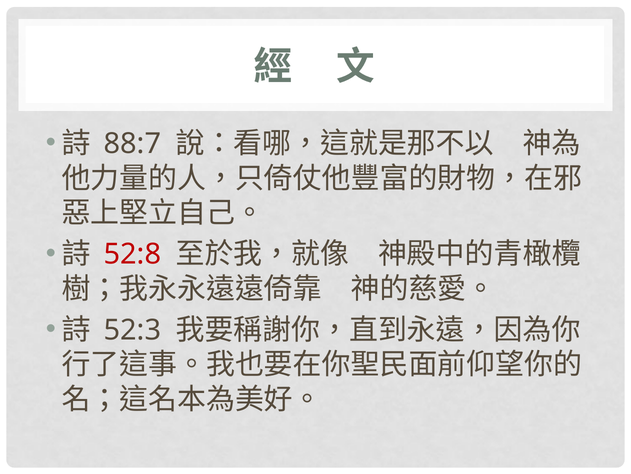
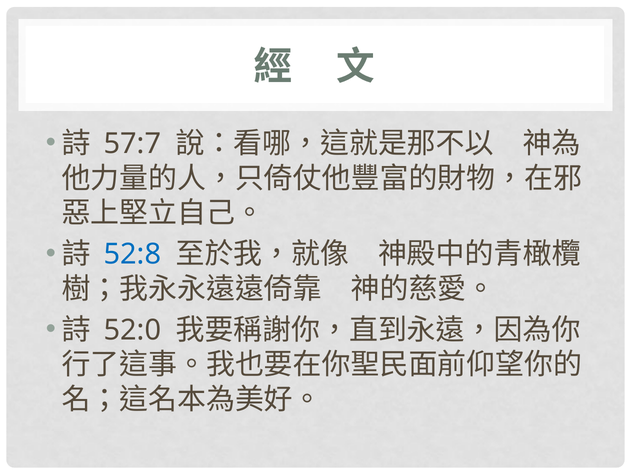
88:7: 88:7 -> 57:7
52:8 colour: red -> blue
52:3: 52:3 -> 52:0
